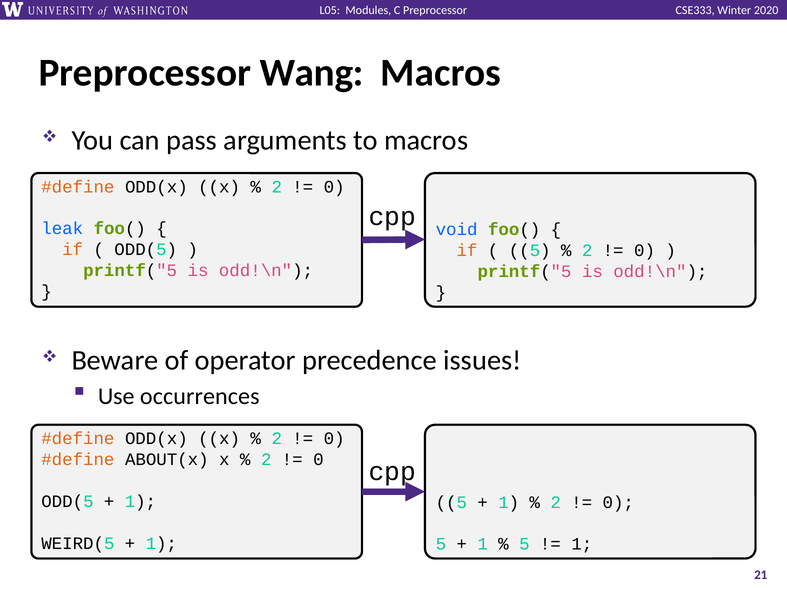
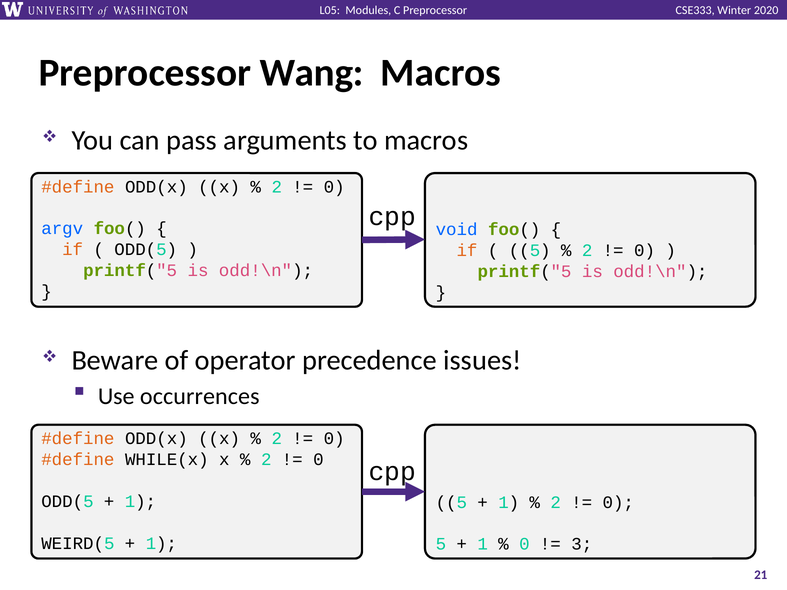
leak: leak -> argv
ABOUT(x: ABOUT(x -> WHILE(x
5 at (524, 544): 5 -> 0
1 at (582, 544): 1 -> 3
